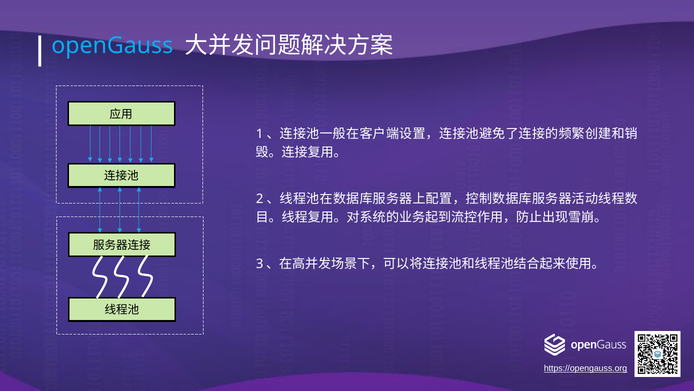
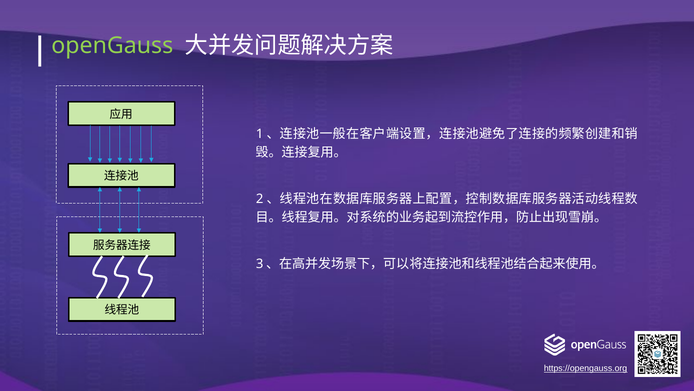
openGauss colour: light blue -> light green
